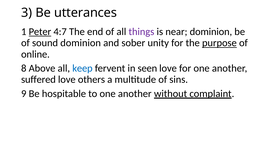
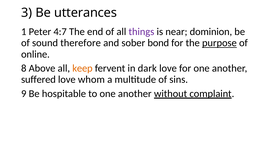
Peter underline: present -> none
sound dominion: dominion -> therefore
unity: unity -> bond
keep colour: blue -> orange
seen: seen -> dark
others: others -> whom
